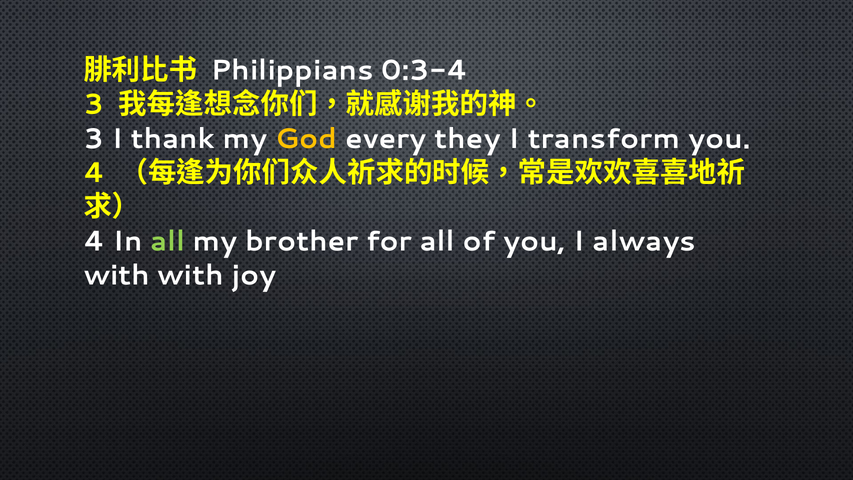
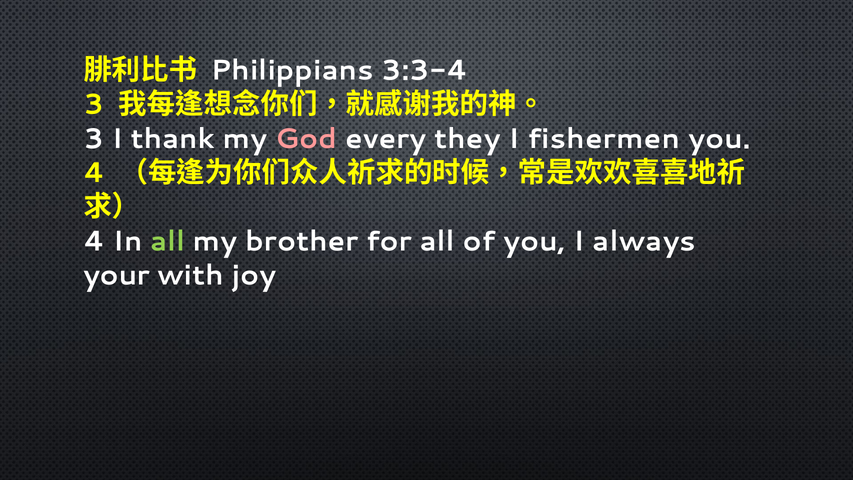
0:3-4: 0:3-4 -> 3:3-4
God colour: yellow -> pink
transform: transform -> fishermen
with at (117, 275): with -> your
